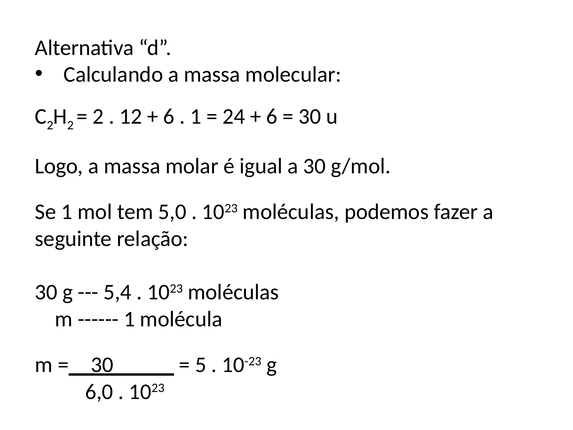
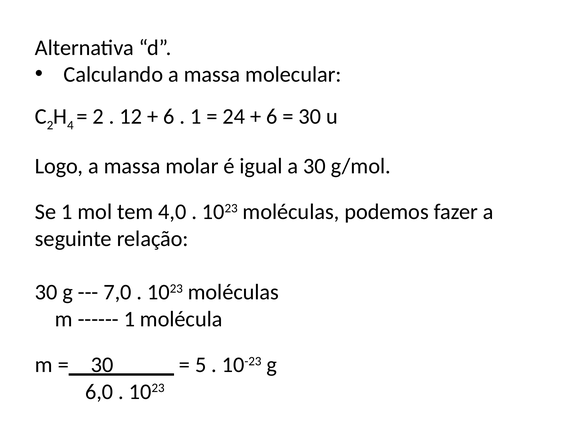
2 at (70, 125): 2 -> 4
5,0: 5,0 -> 4,0
5,4: 5,4 -> 7,0
